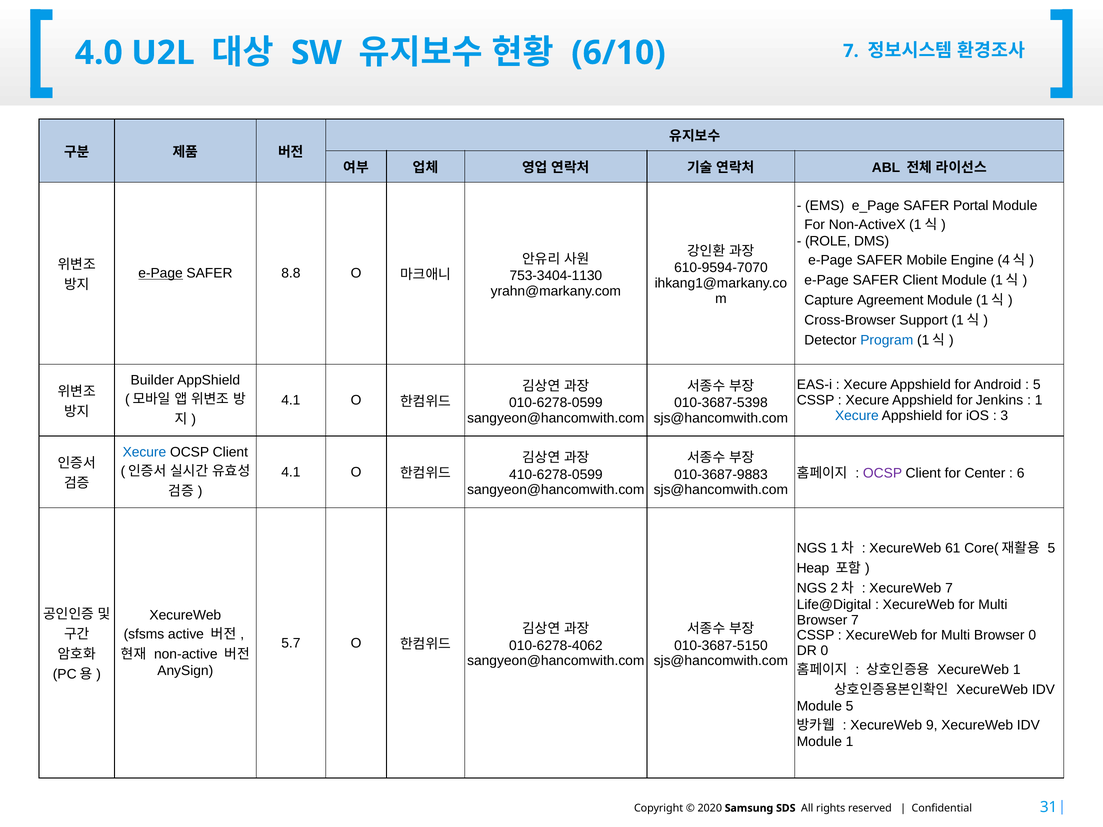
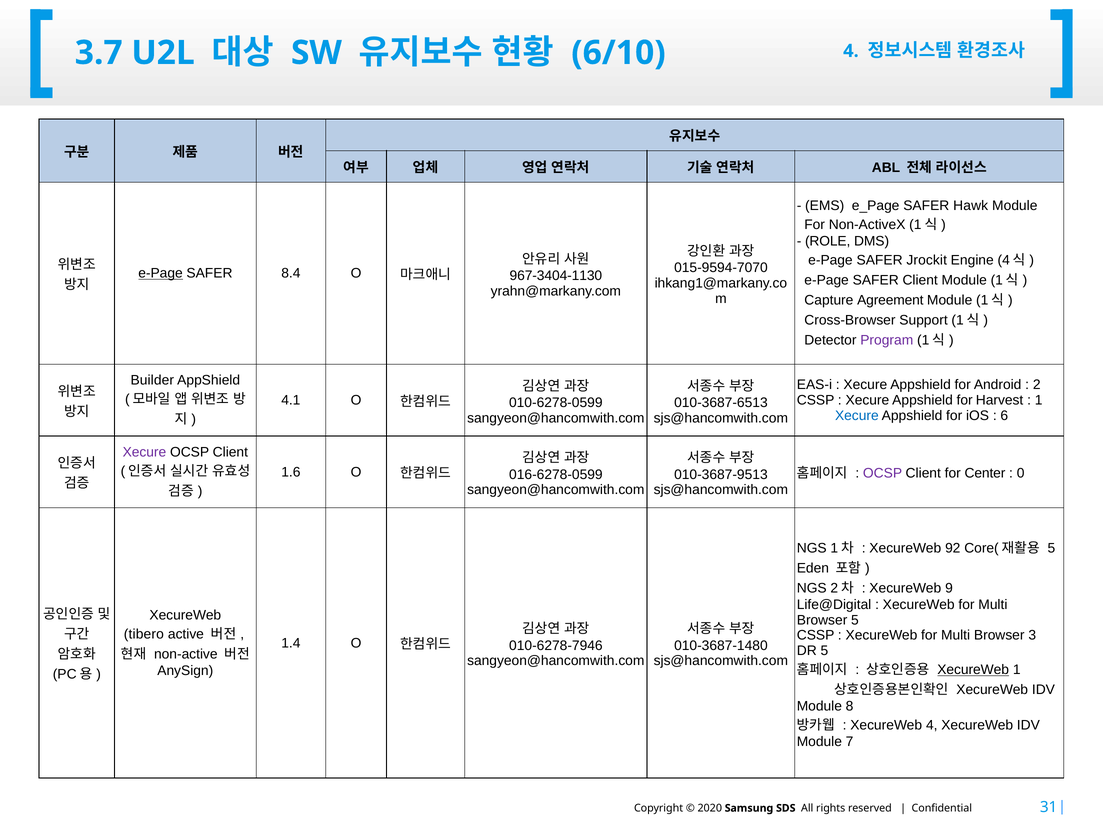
4.0: 4.0 -> 3.7
6/10 7: 7 -> 4
Portal: Portal -> Hawk
Mobile: Mobile -> Jrockit
610-9594-7070: 610-9594-7070 -> 015-9594-7070
8.8: 8.8 -> 8.4
753-3404-1130: 753-3404-1130 -> 967-3404-1130
Program colour: blue -> purple
5 at (1037, 385): 5 -> 2
Jenkins: Jenkins -> Harvest
010-3687-5398: 010-3687-5398 -> 010-3687-6513
3: 3 -> 6
Xecure at (144, 452) colour: blue -> purple
4.1 at (291, 472): 4.1 -> 1.6
6: 6 -> 0
410-6278-0599: 410-6278-0599 -> 016-6278-0599
010-3687-9883: 010-3687-9883 -> 010-3687-9513
61: 61 -> 92
Heap: Heap -> Eden
XecureWeb 7: 7 -> 9
Browser 7: 7 -> 5
sfsms: sfsms -> tibero
Browser 0: 0 -> 3
5.7: 5.7 -> 1.4
010-6278-4062: 010-6278-4062 -> 010-6278-7946
010-3687-5150: 010-3687-5150 -> 010-3687-1480
DR 0: 0 -> 5
XecureWeb at (973, 670) underline: none -> present
Module 5: 5 -> 8
XecureWeb 9: 9 -> 4
Module 1: 1 -> 7
